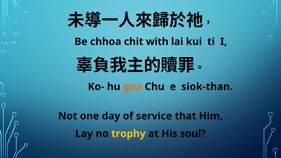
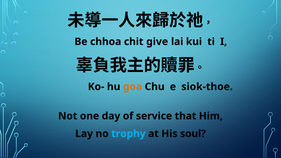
with: with -> give
siok-than: siok-than -> siok-thoe
trophy colour: yellow -> light blue
